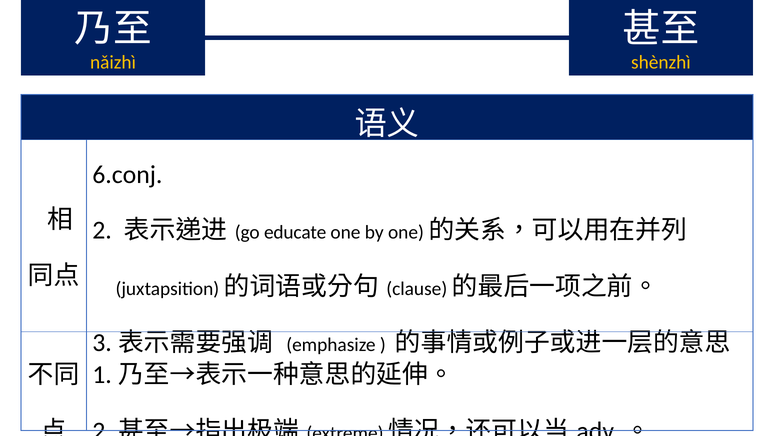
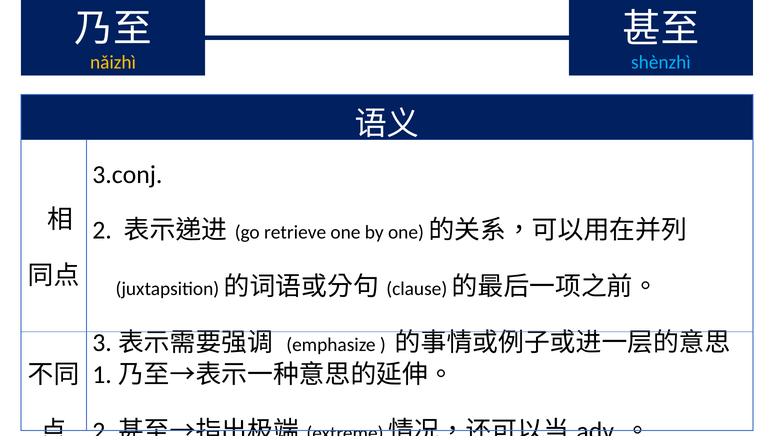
shènzhì colour: yellow -> light blue
6.conj: 6.conj -> 3.conj
educate: educate -> retrieve
